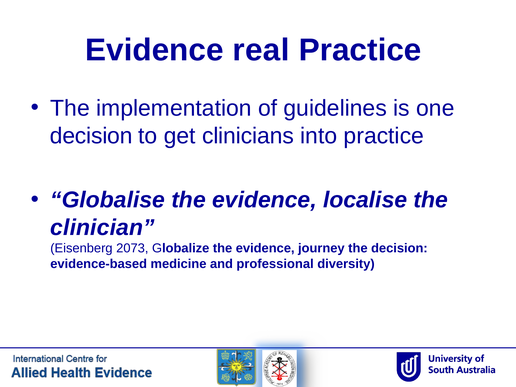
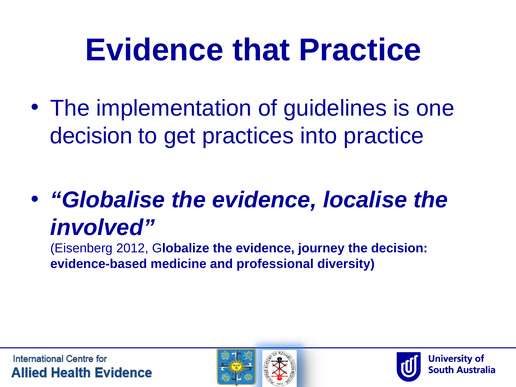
real: real -> that
clinicians: clinicians -> practices
clinician: clinician -> involved
2073: 2073 -> 2012
